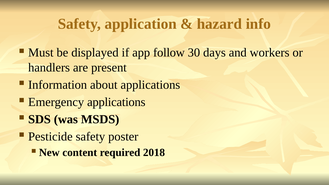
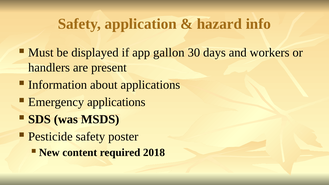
follow: follow -> gallon
